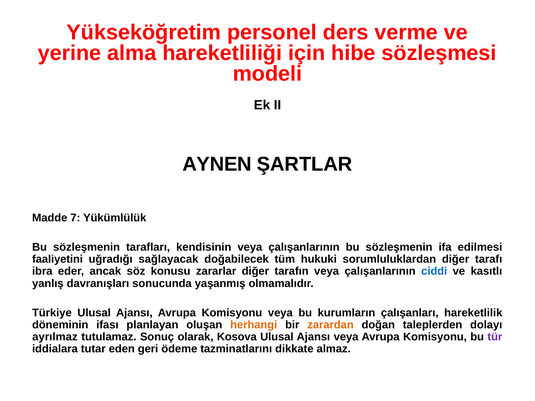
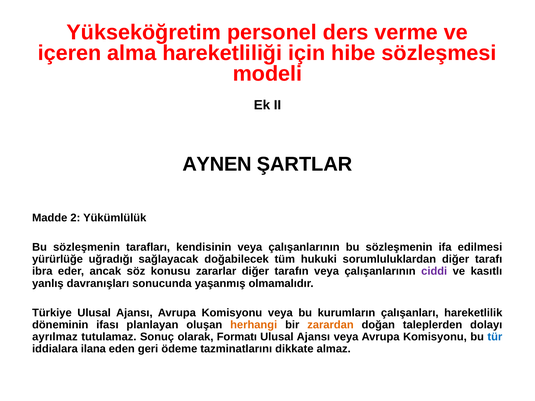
yerine: yerine -> içeren
7: 7 -> 2
faaliyetini: faaliyetini -> yürürlüğe
ciddi colour: blue -> purple
Kosova: Kosova -> Formatı
tür colour: purple -> blue
tutar: tutar -> ilana
